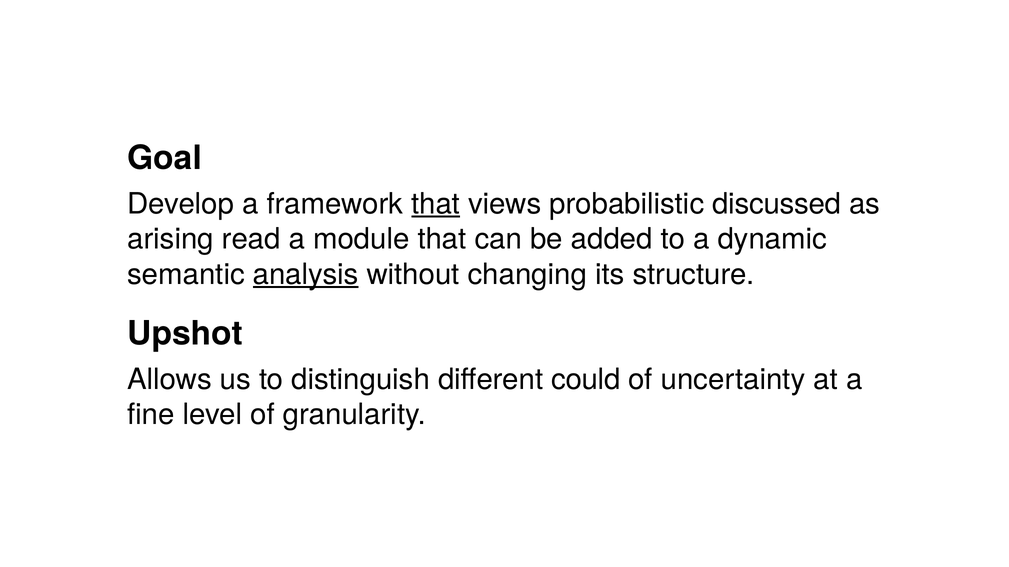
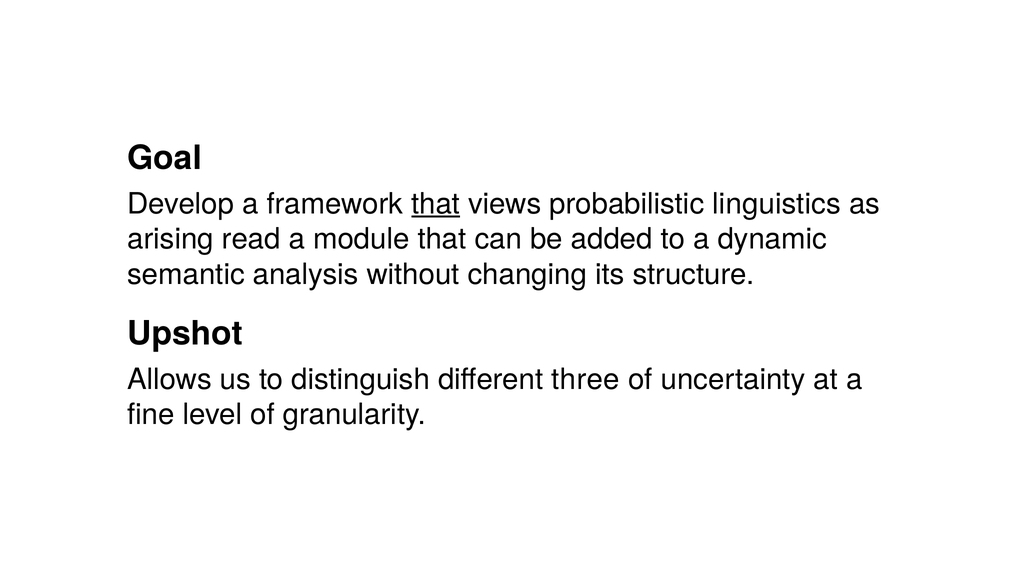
discussed: discussed -> linguistics
analysis underline: present -> none
could: could -> three
